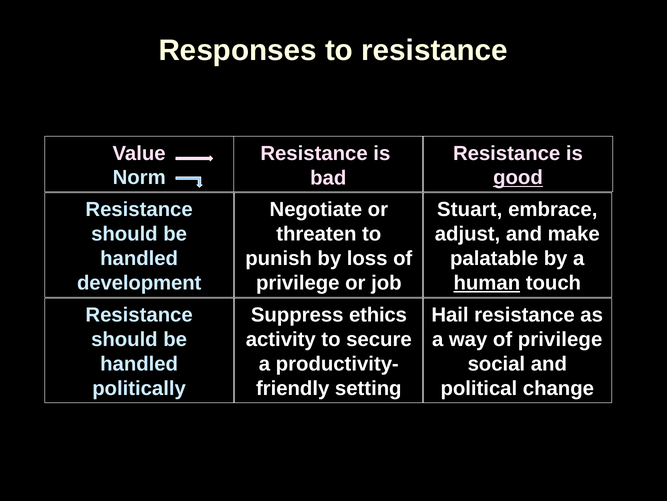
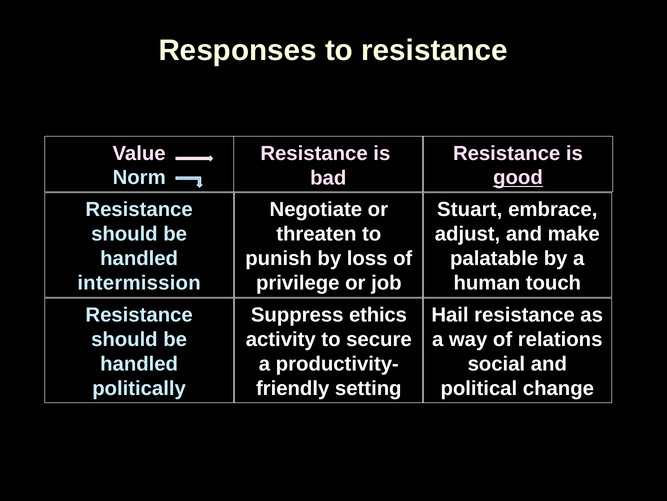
development: development -> intermission
human underline: present -> none
way of privilege: privilege -> relations
